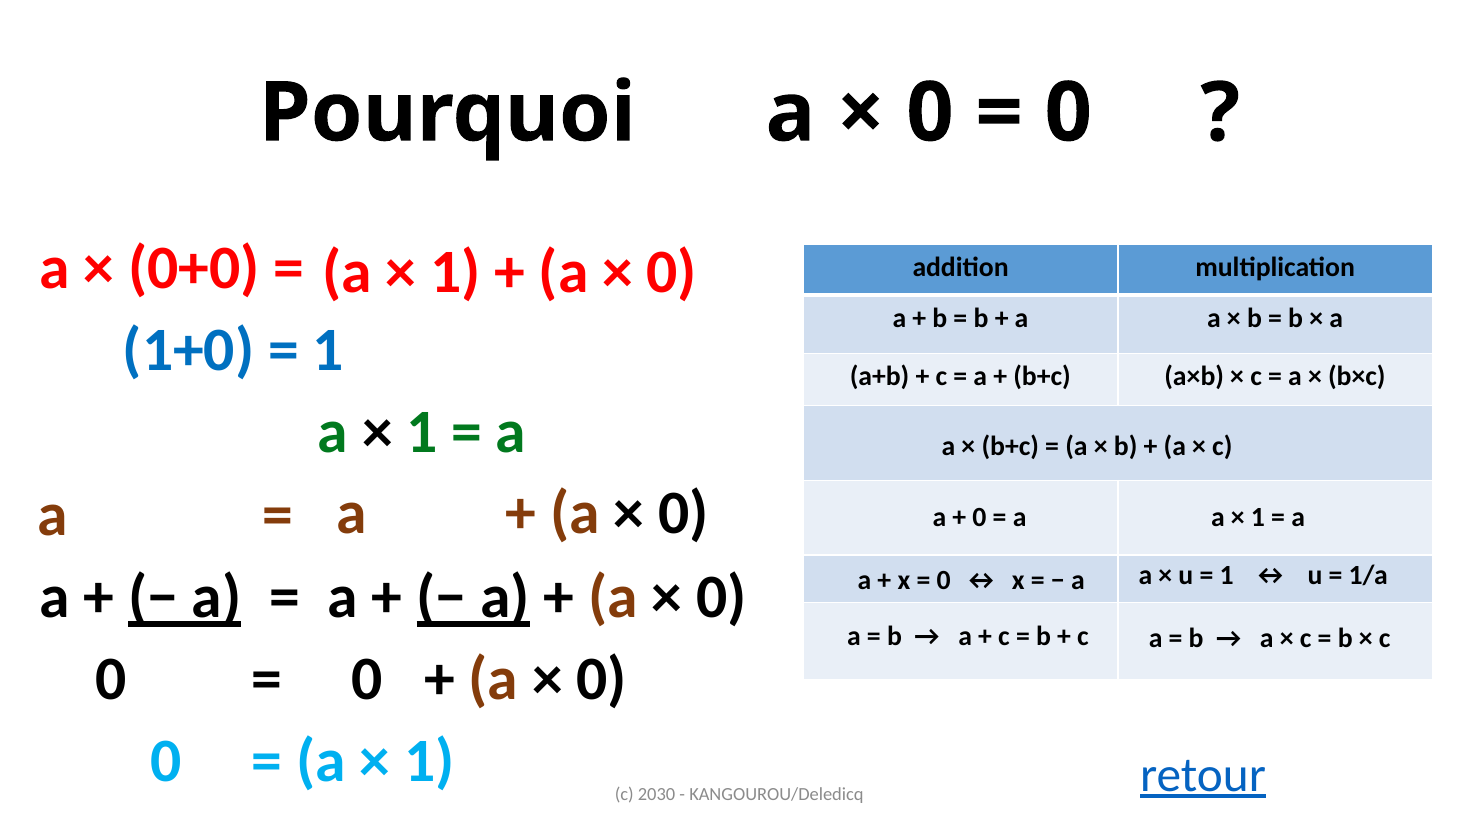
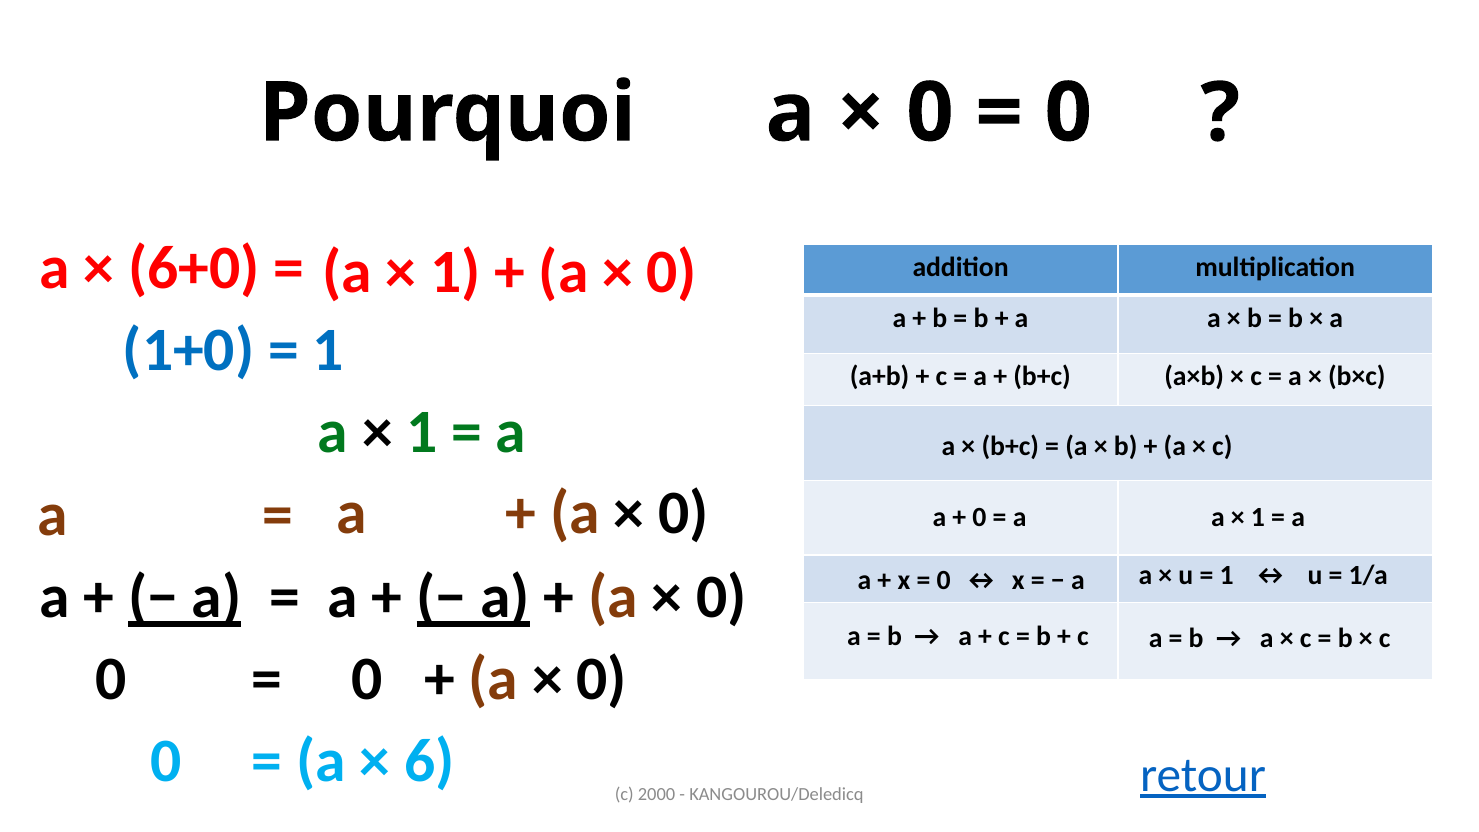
0+0: 0+0 -> 6+0
1 at (429, 761): 1 -> 6
2030: 2030 -> 2000
